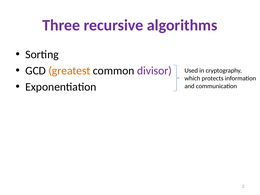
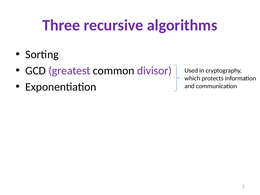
greatest colour: orange -> purple
